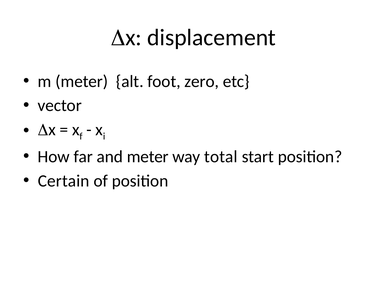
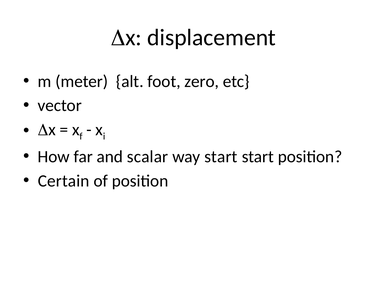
and meter: meter -> scalar
way total: total -> start
